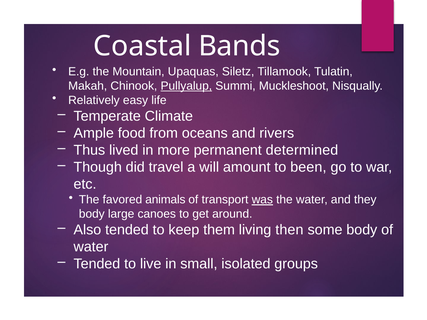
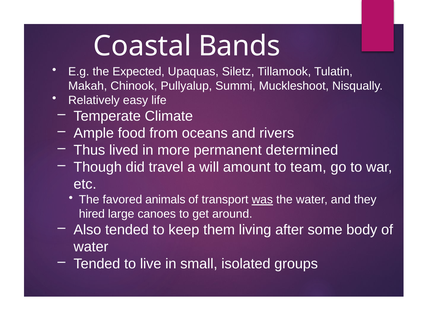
Mountain: Mountain -> Expected
Pullyalup underline: present -> none
been: been -> team
body at (92, 214): body -> hired
then: then -> after
